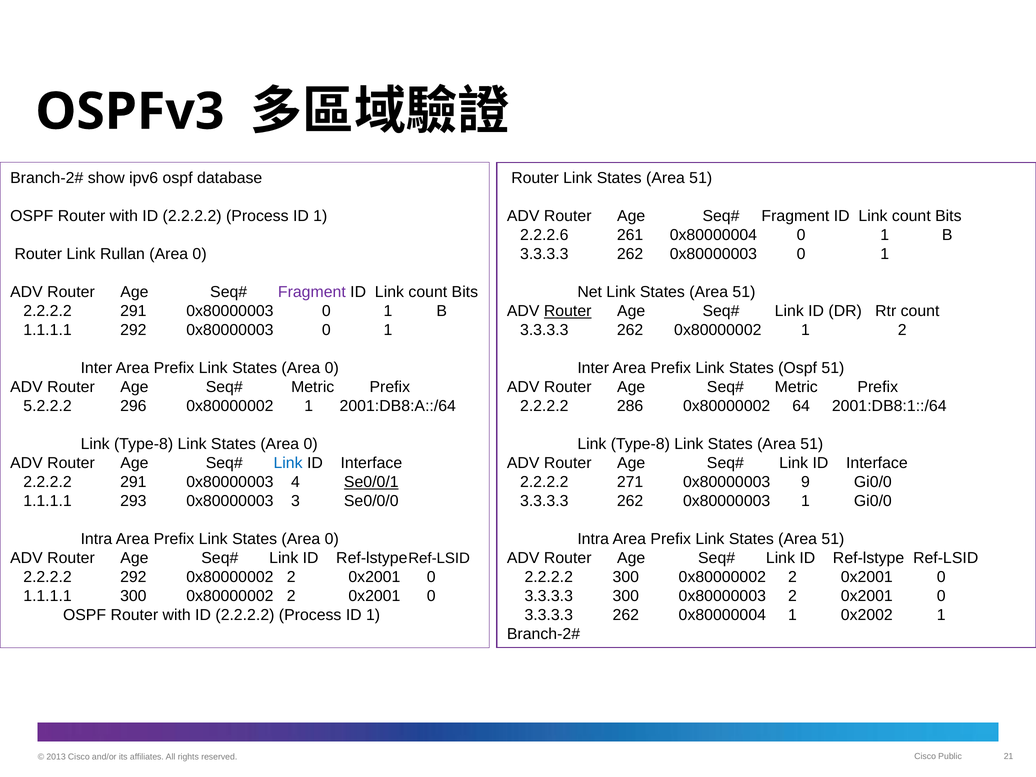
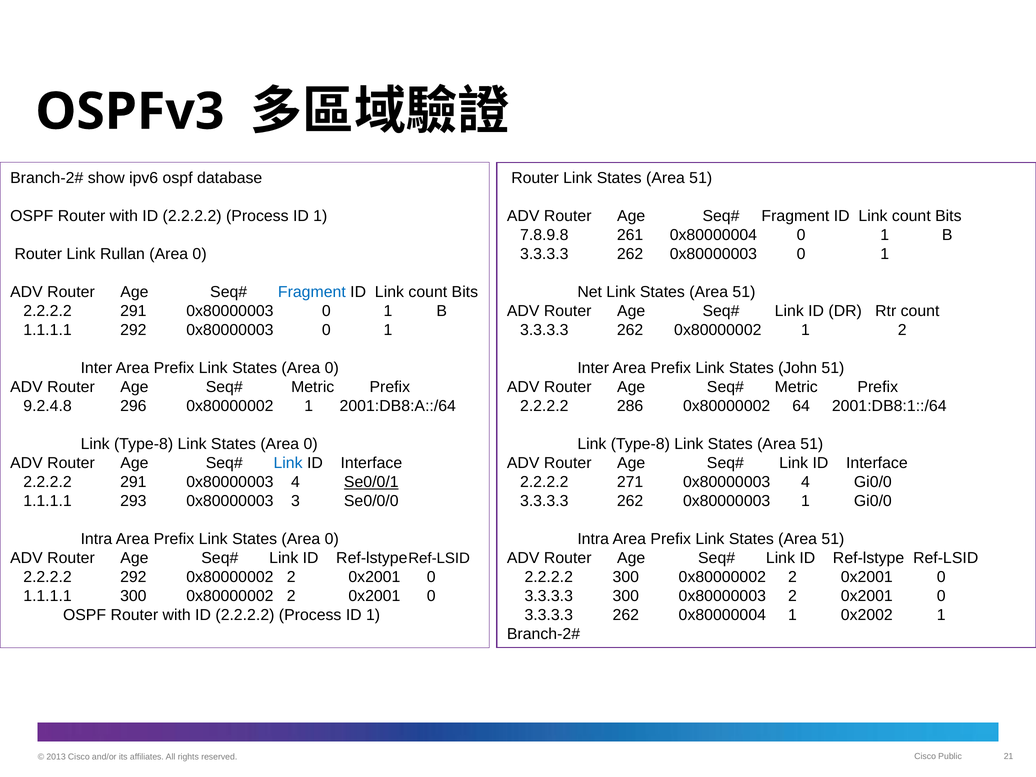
2.2.2.6: 2.2.2.6 -> 7.8.9.8
Fragment at (312, 292) colour: purple -> blue
Router at (568, 311) underline: present -> none
States Ospf: Ospf -> John
5.2.2.2: 5.2.2.2 -> 9.2.4.8
271 0x80000003 9: 9 -> 4
